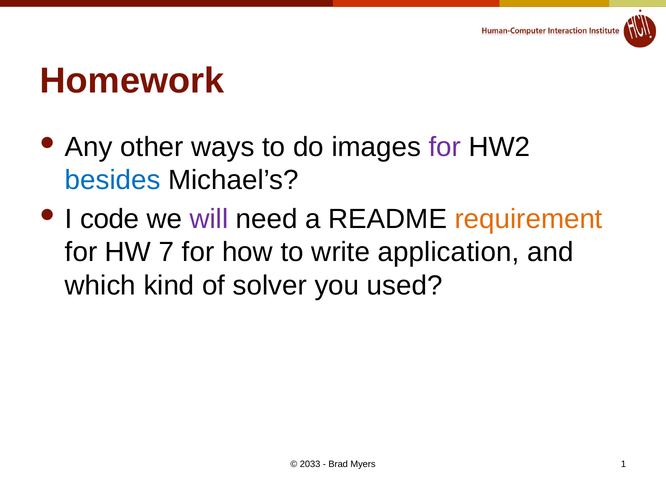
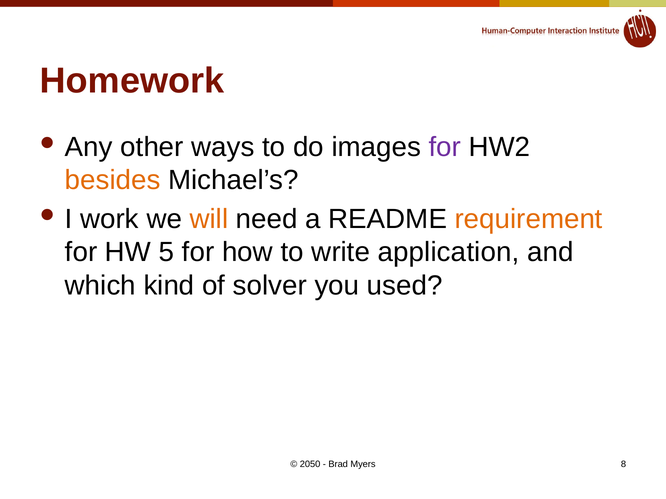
besides colour: blue -> orange
code: code -> work
will colour: purple -> orange
7: 7 -> 5
2033: 2033 -> 2050
1: 1 -> 8
